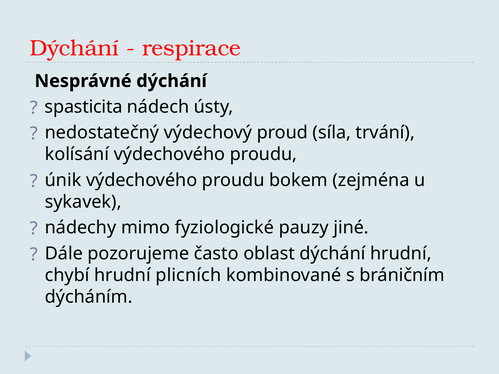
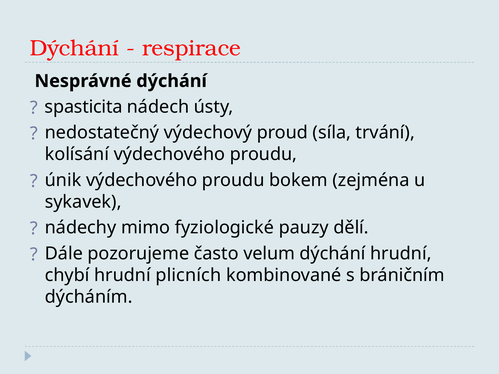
jiné: jiné -> dělí
oblast: oblast -> velum
